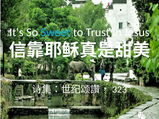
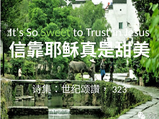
Sweet colour: light blue -> light green
